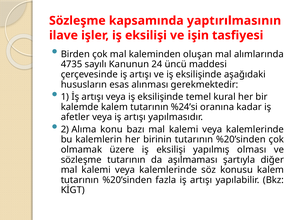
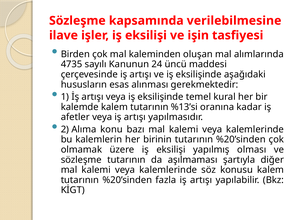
yaptırılmasının: yaptırılmasının -> verilebilmesine
%24’si: %24’si -> %13’si
